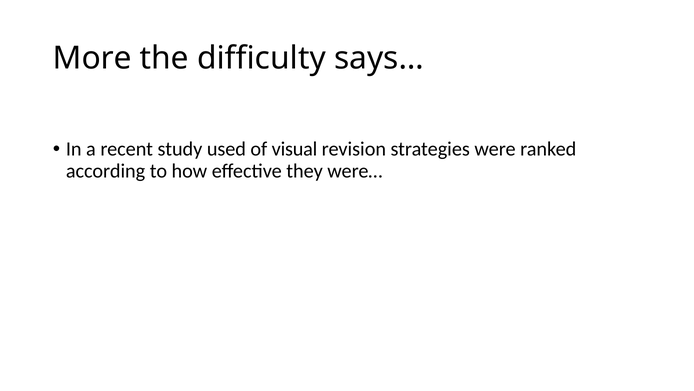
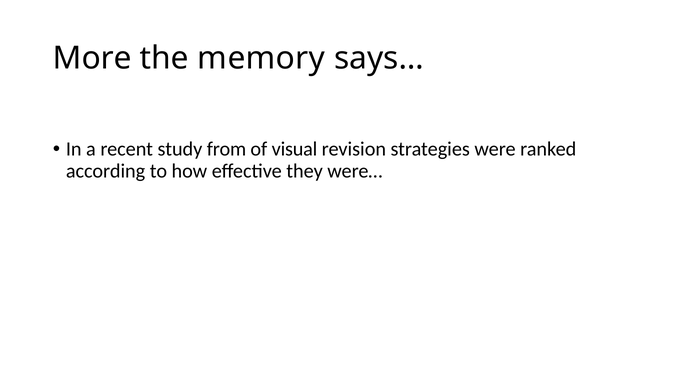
difficulty: difficulty -> memory
used: used -> from
